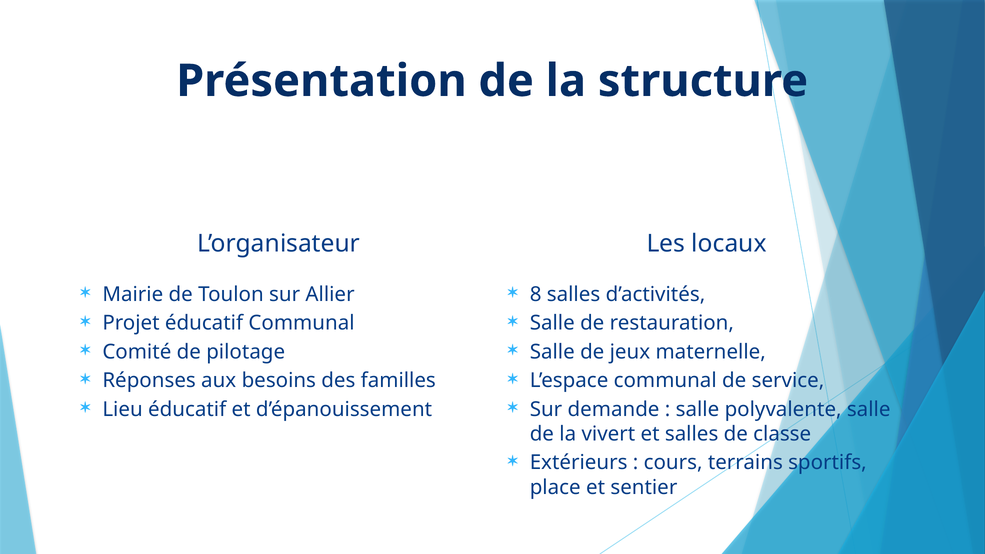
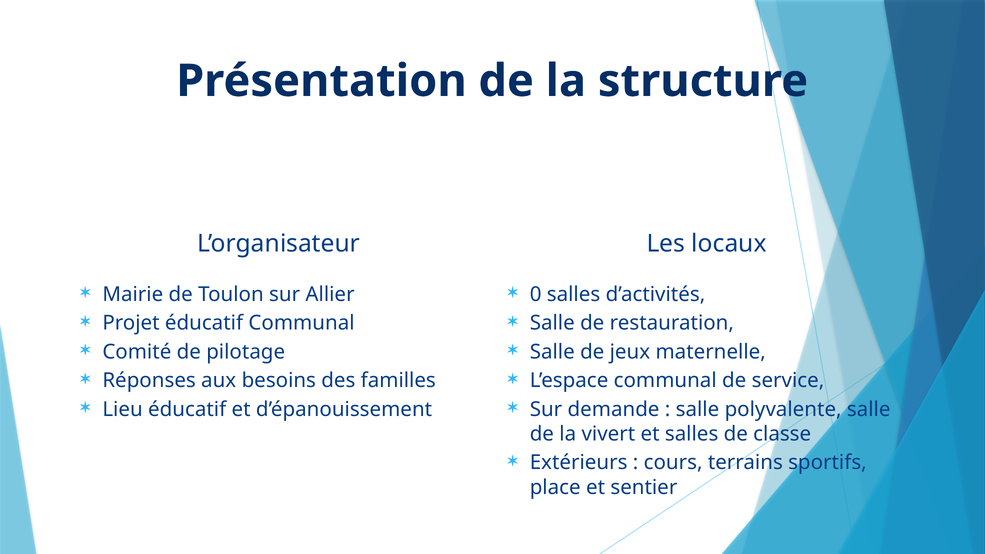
8: 8 -> 0
